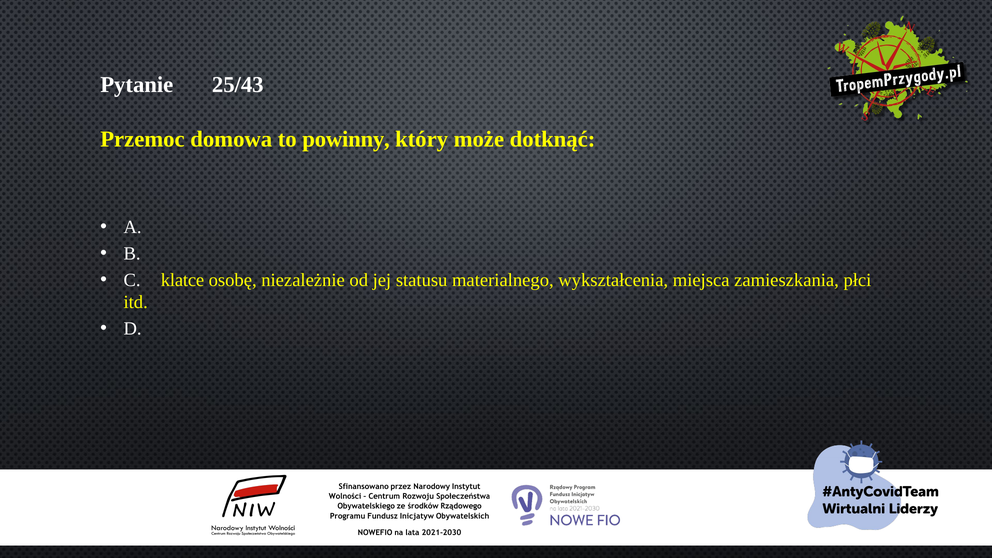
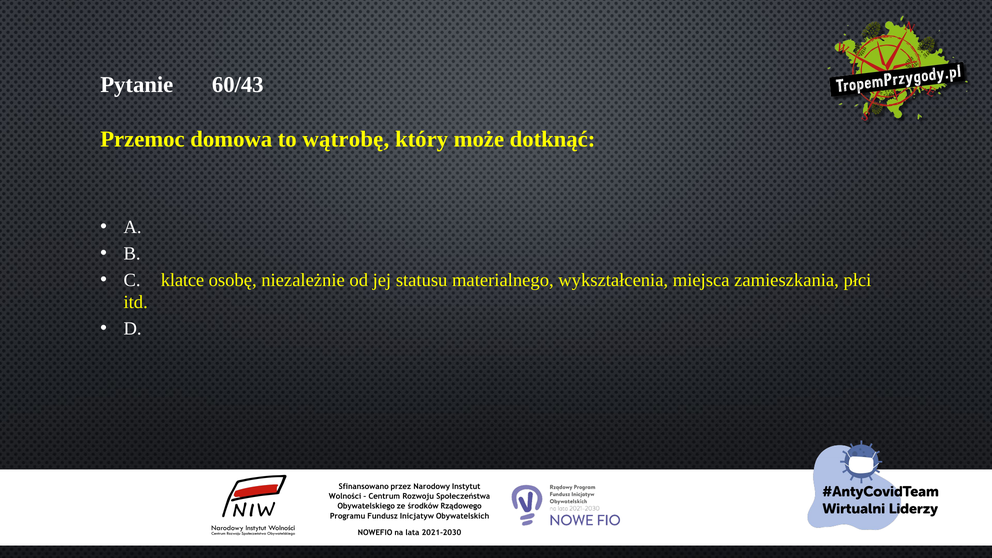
25/43: 25/43 -> 60/43
powinny: powinny -> wątrobę
